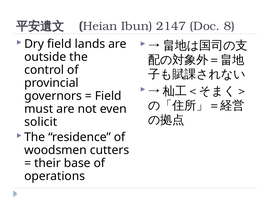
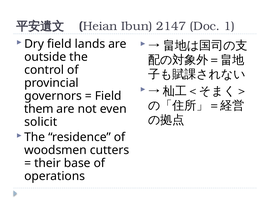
8: 8 -> 1
must: must -> them
